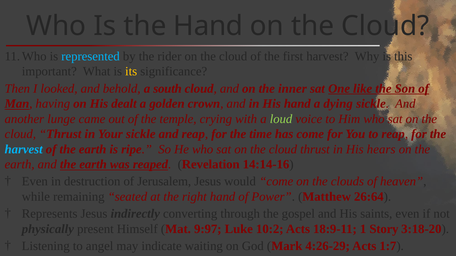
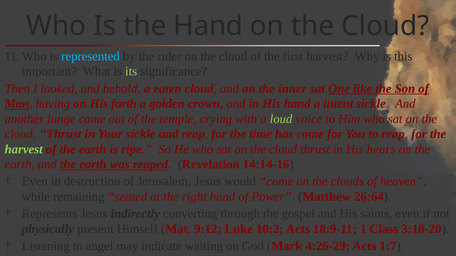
its colour: yellow -> light green
south: south -> eaten
dealt: dealt -> forth
dying: dying -> intent
harvest at (24, 150) colour: light blue -> light green
9:97: 9:97 -> 9:12
Story: Story -> Class
